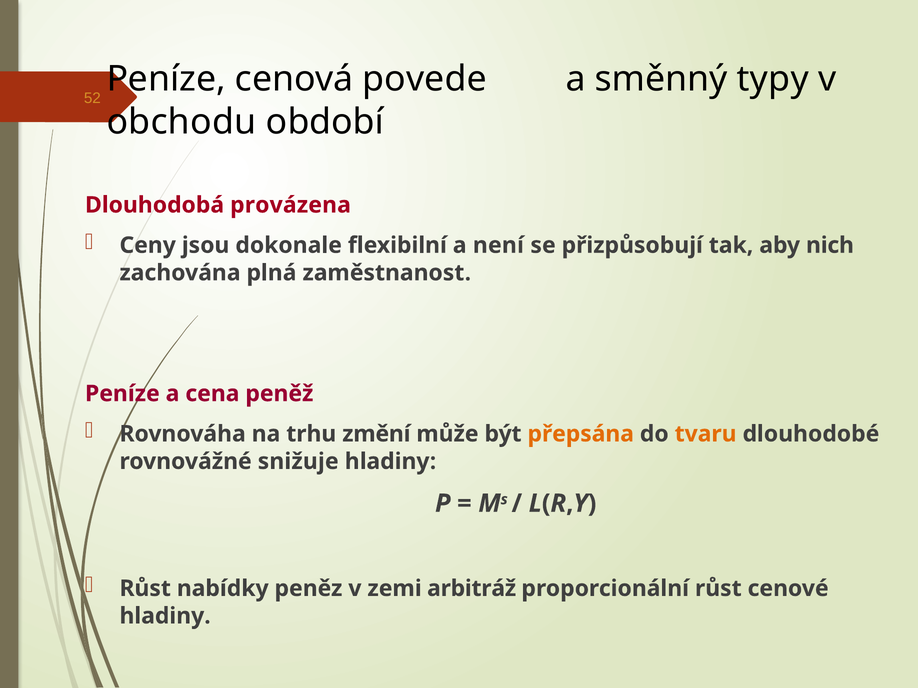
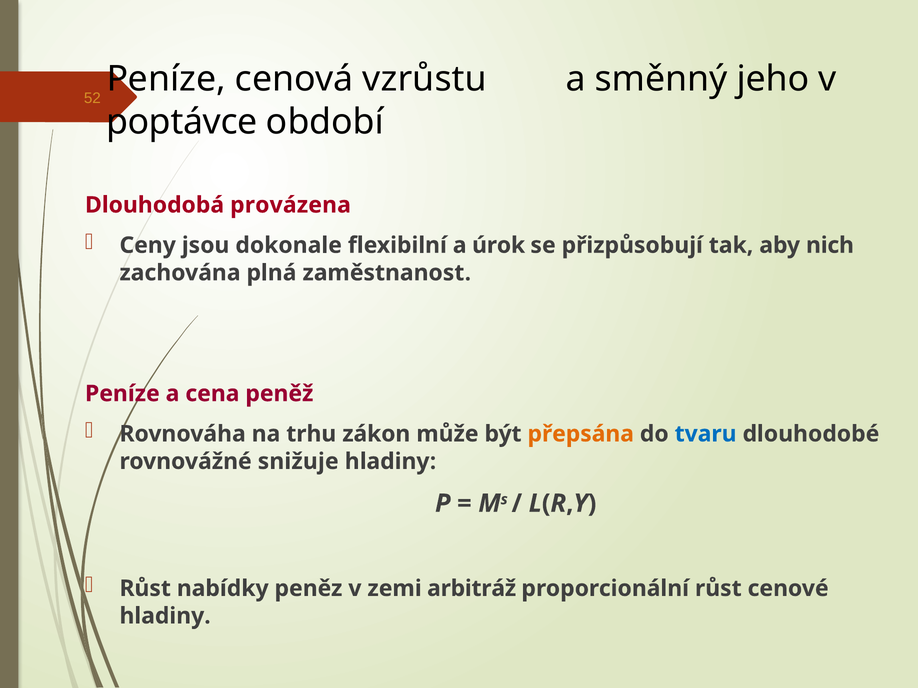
povede: povede -> vzrůstu
typy: typy -> jeho
obchodu: obchodu -> poptávce
není: není -> úrok
změní: změní -> zákon
tvaru colour: orange -> blue
